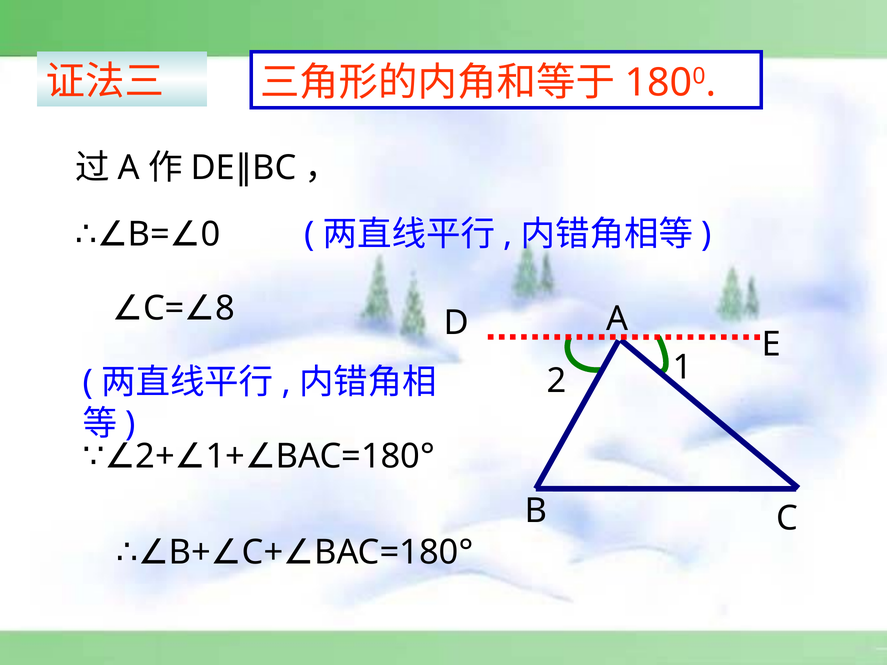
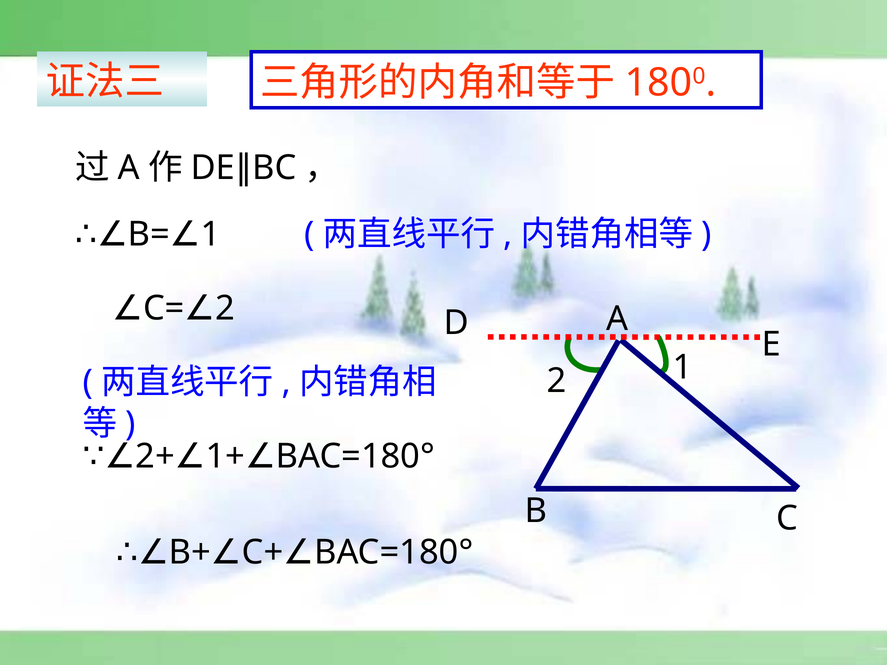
0 at (211, 235): 0 -> 1
8 at (225, 308): 8 -> 2
